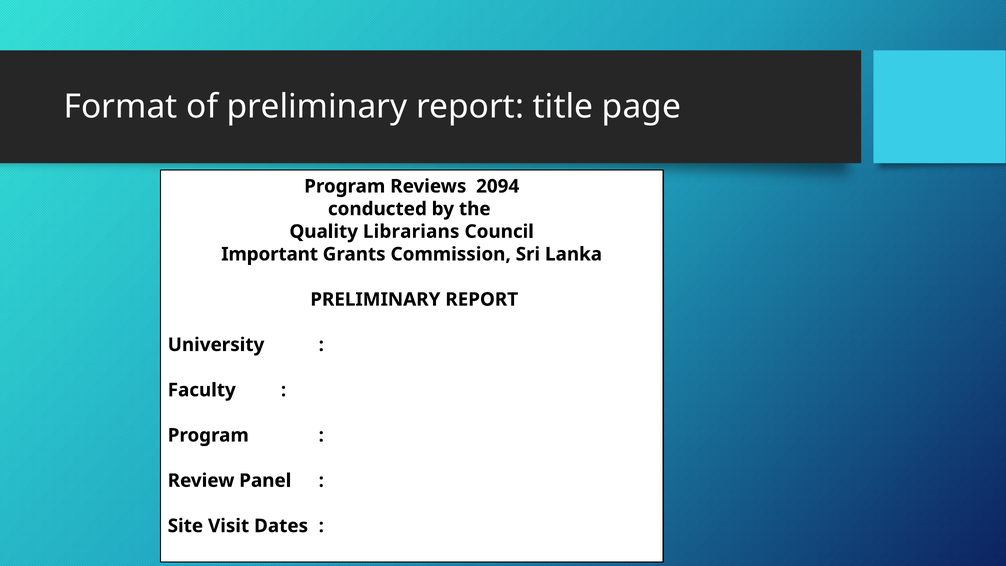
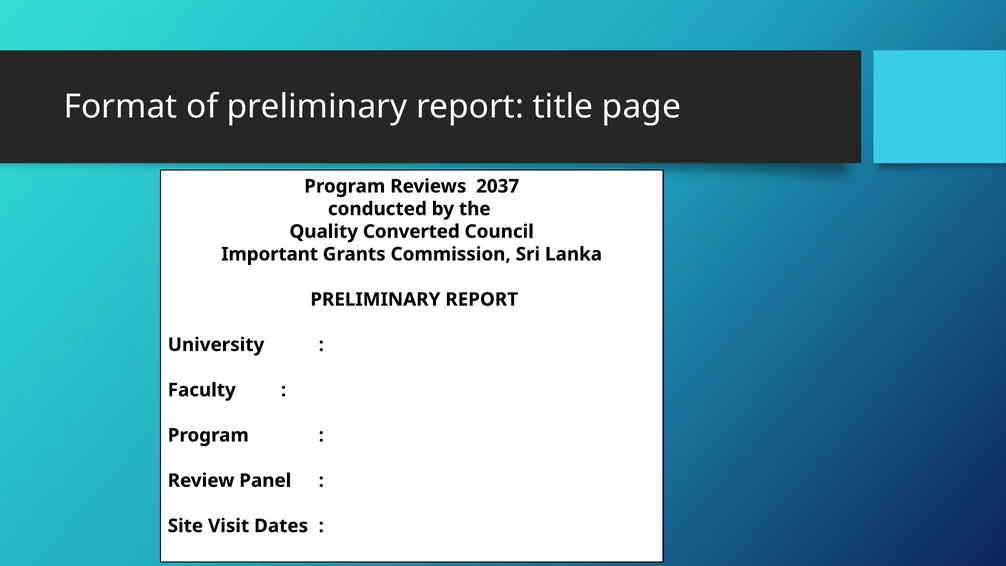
2094: 2094 -> 2037
Librarians: Librarians -> Converted
